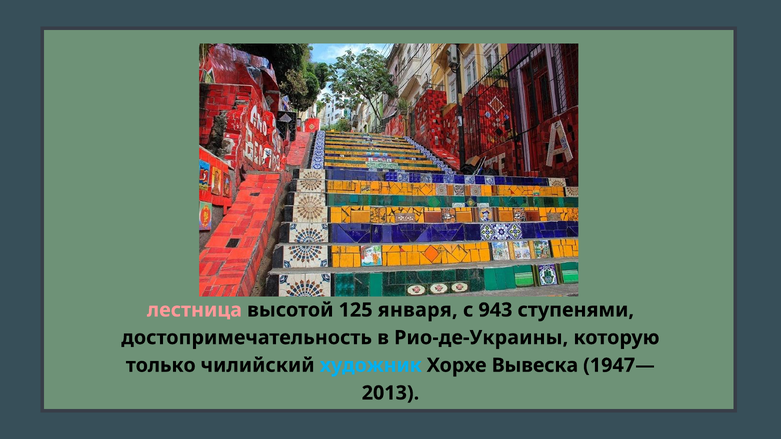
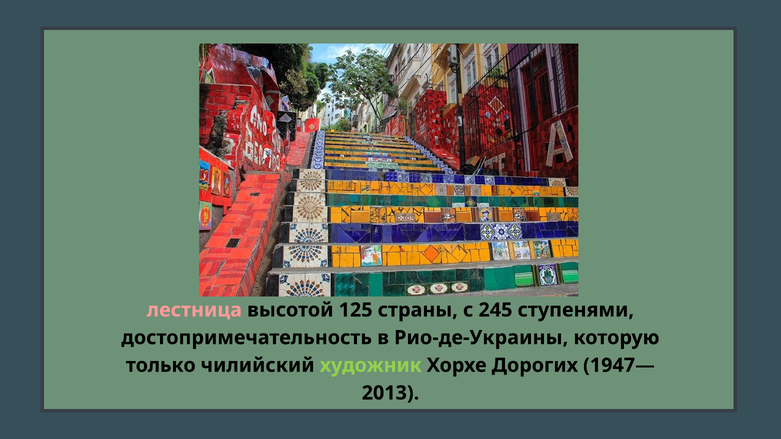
января: января -> страны
943: 943 -> 245
художник colour: light blue -> light green
Вывеска: Вывеска -> Дорогих
